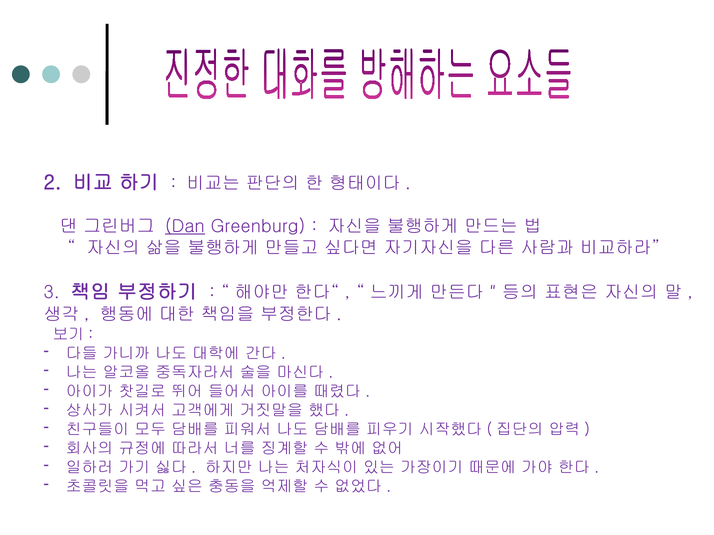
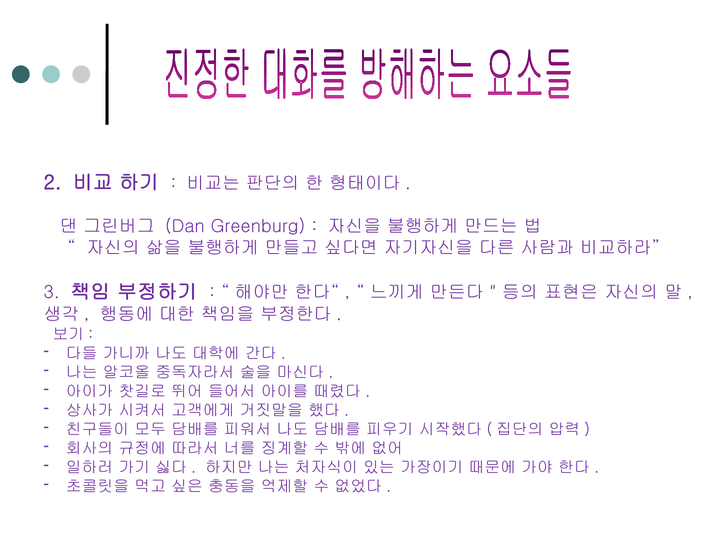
Dan underline: present -> none
